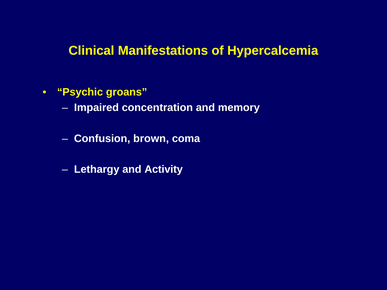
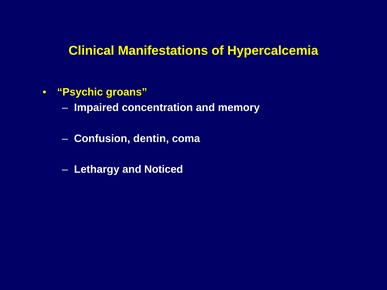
brown: brown -> dentin
Activity: Activity -> Noticed
